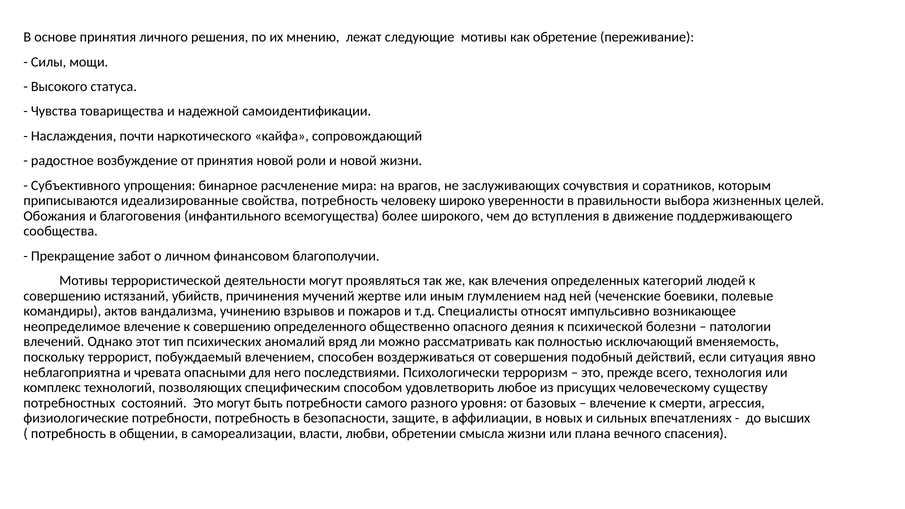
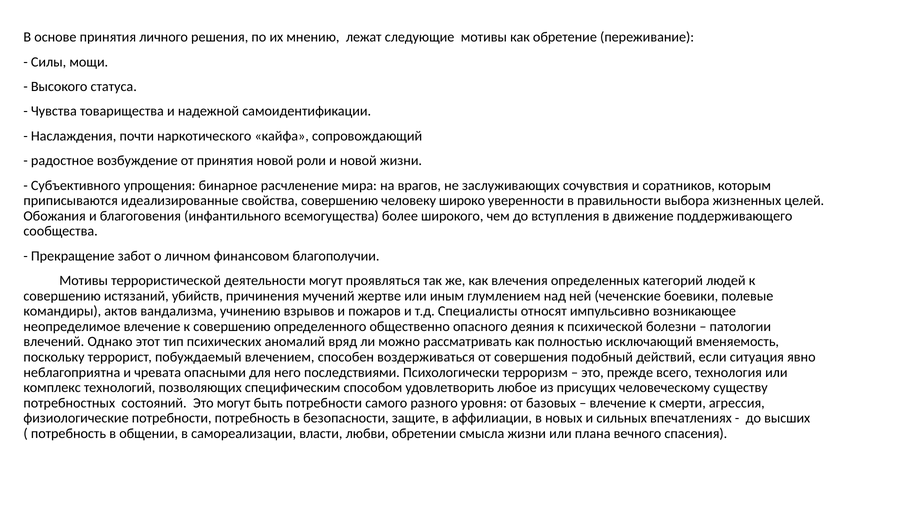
свойства потребность: потребность -> совершению
